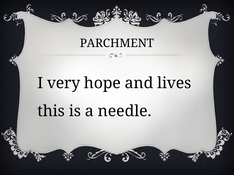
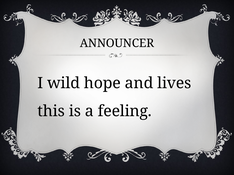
PARCHMENT: PARCHMENT -> ANNOUNCER
very: very -> wild
needle: needle -> feeling
